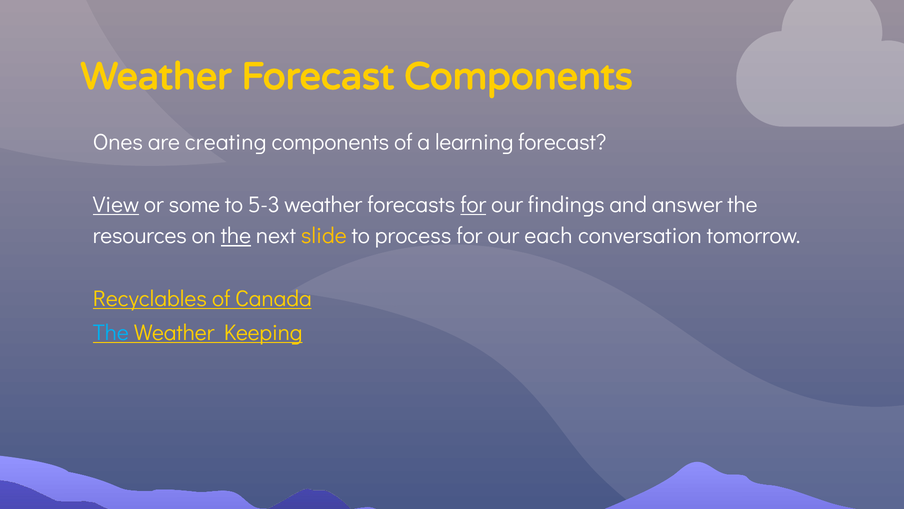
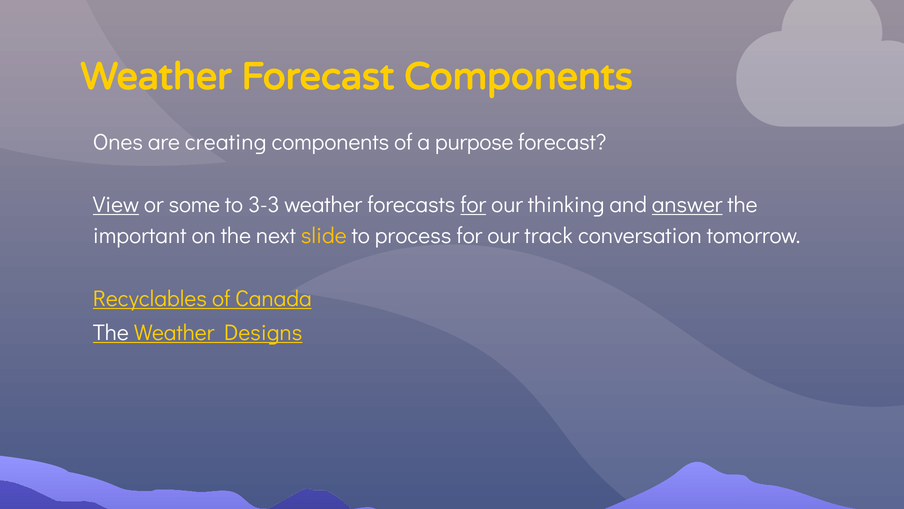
learning: learning -> purpose
5-3: 5-3 -> 3-3
findings: findings -> thinking
answer underline: none -> present
resources: resources -> important
the at (236, 236) underline: present -> none
each: each -> track
The at (111, 333) colour: light blue -> white
Keeping: Keeping -> Designs
